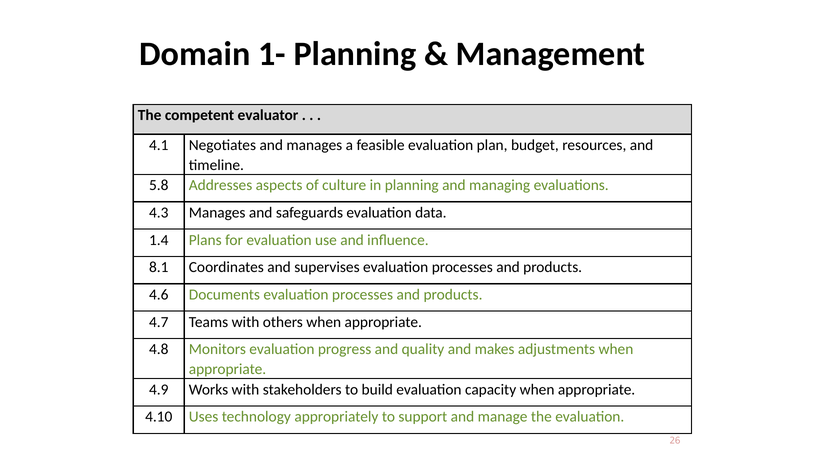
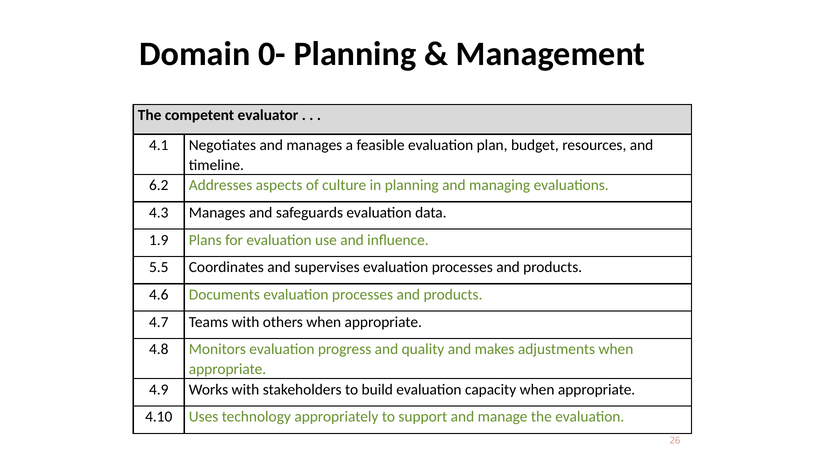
1-: 1- -> 0-
5.8: 5.8 -> 6.2
1.4: 1.4 -> 1.9
8.1: 8.1 -> 5.5
